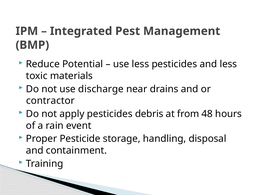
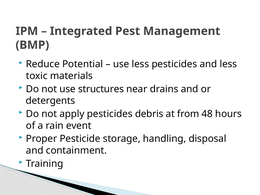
discharge: discharge -> structures
contractor: contractor -> detergents
